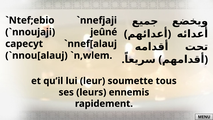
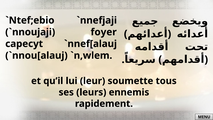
jeûné: jeûné -> foyer
